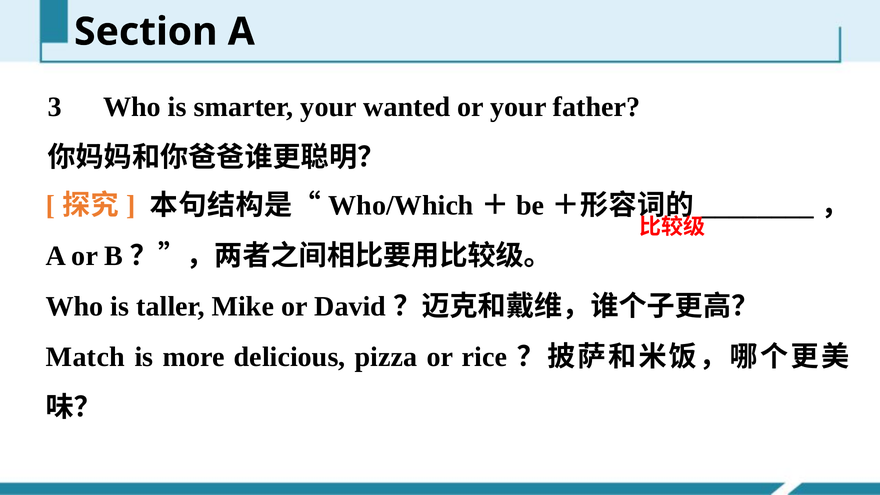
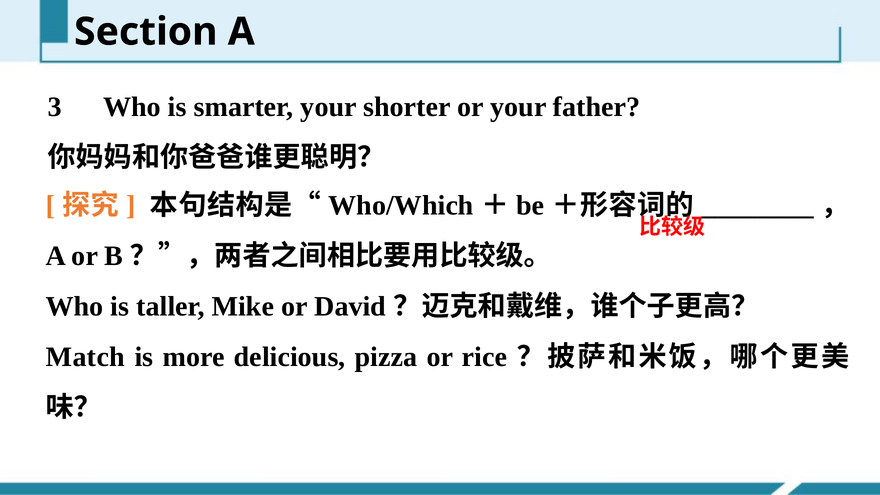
wanted: wanted -> shorter
